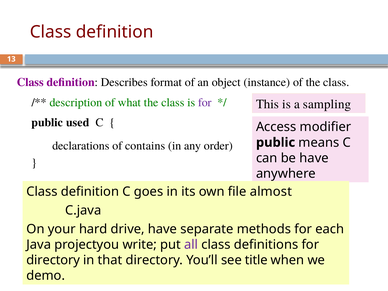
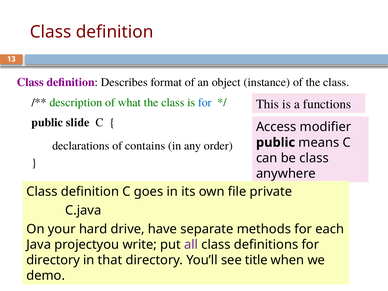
for at (205, 102) colour: purple -> blue
sampling: sampling -> functions
used: used -> slide
be have: have -> class
almost: almost -> private
